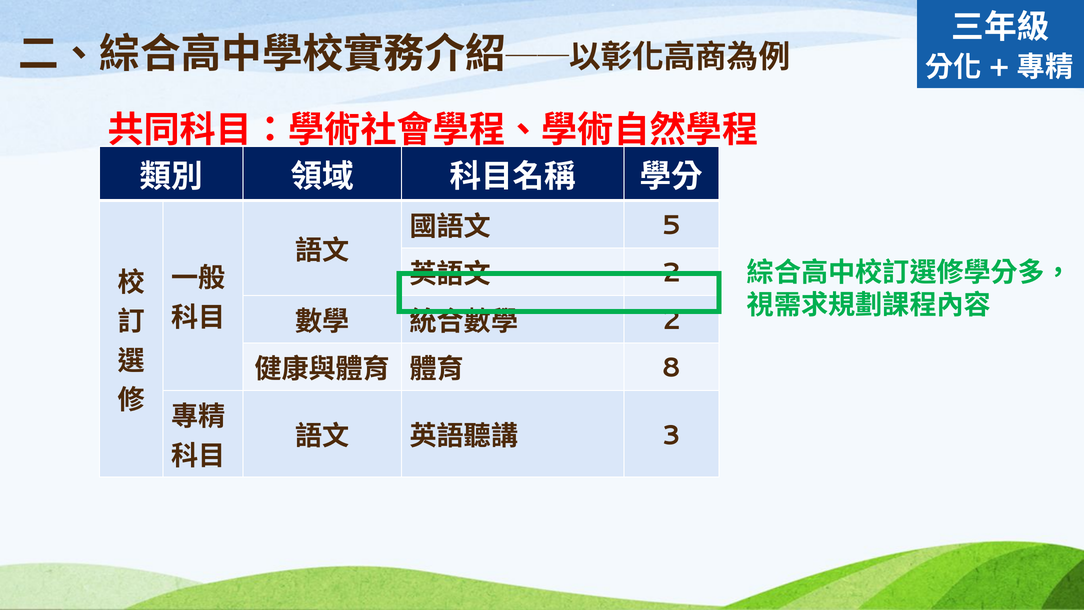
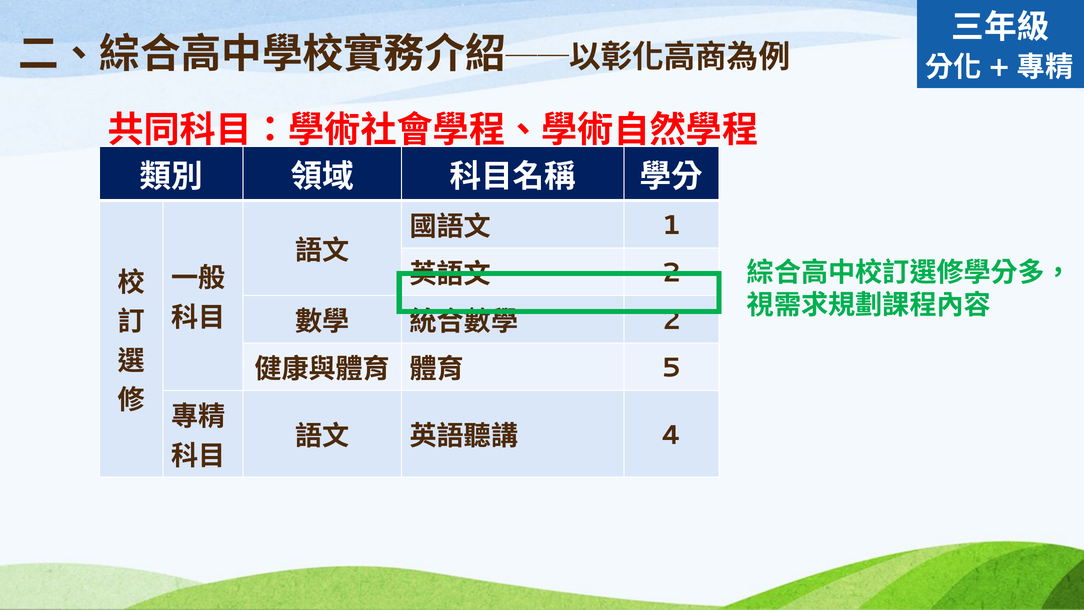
5: 5 -> 1
8: 8 -> 5
3: 3 -> 4
